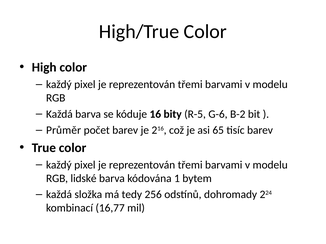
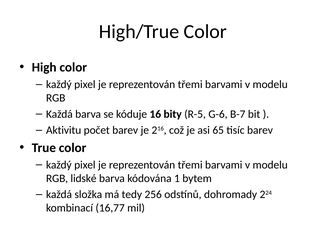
B-2: B-2 -> B-7
Průměr: Průměr -> Aktivitu
